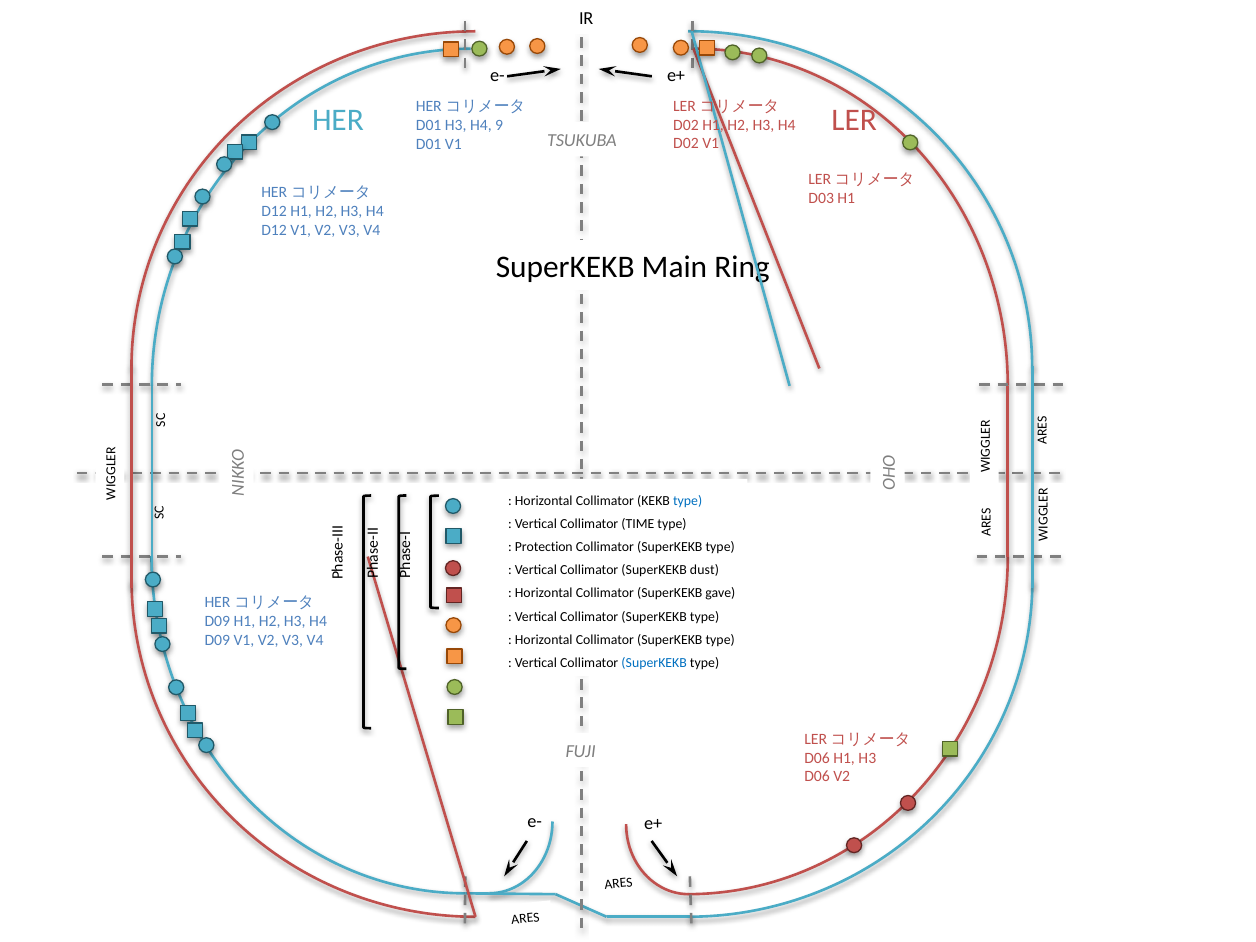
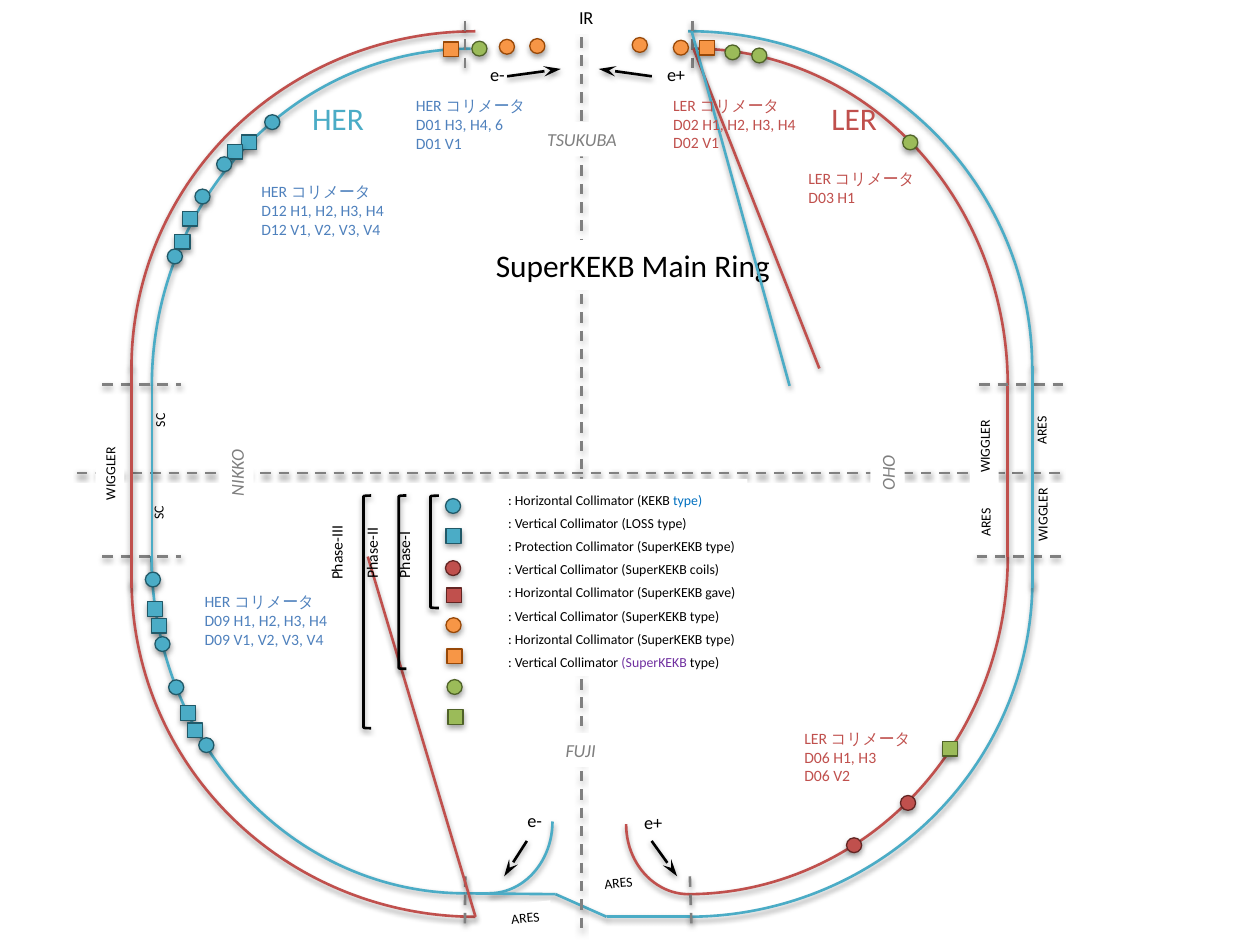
9: 9 -> 6
TIME: TIME -> LOSS
dust: dust -> coils
SuperKEKB at (654, 663) colour: blue -> purple
